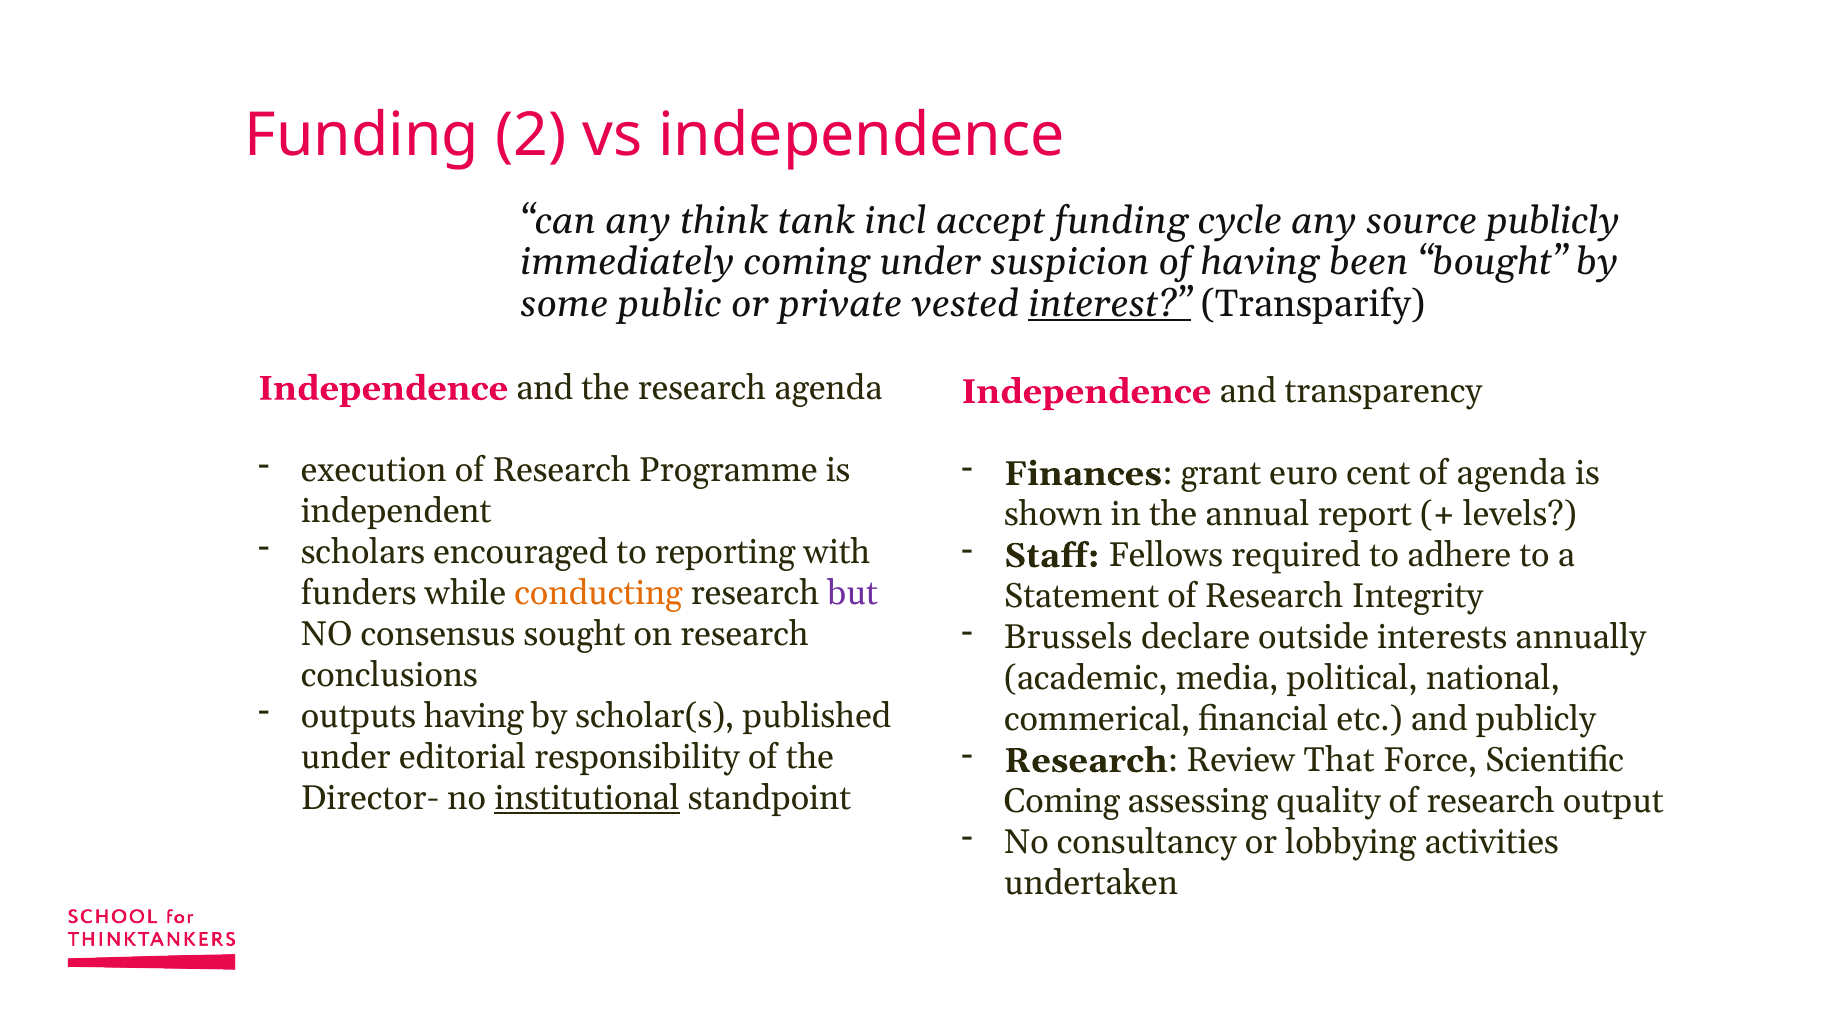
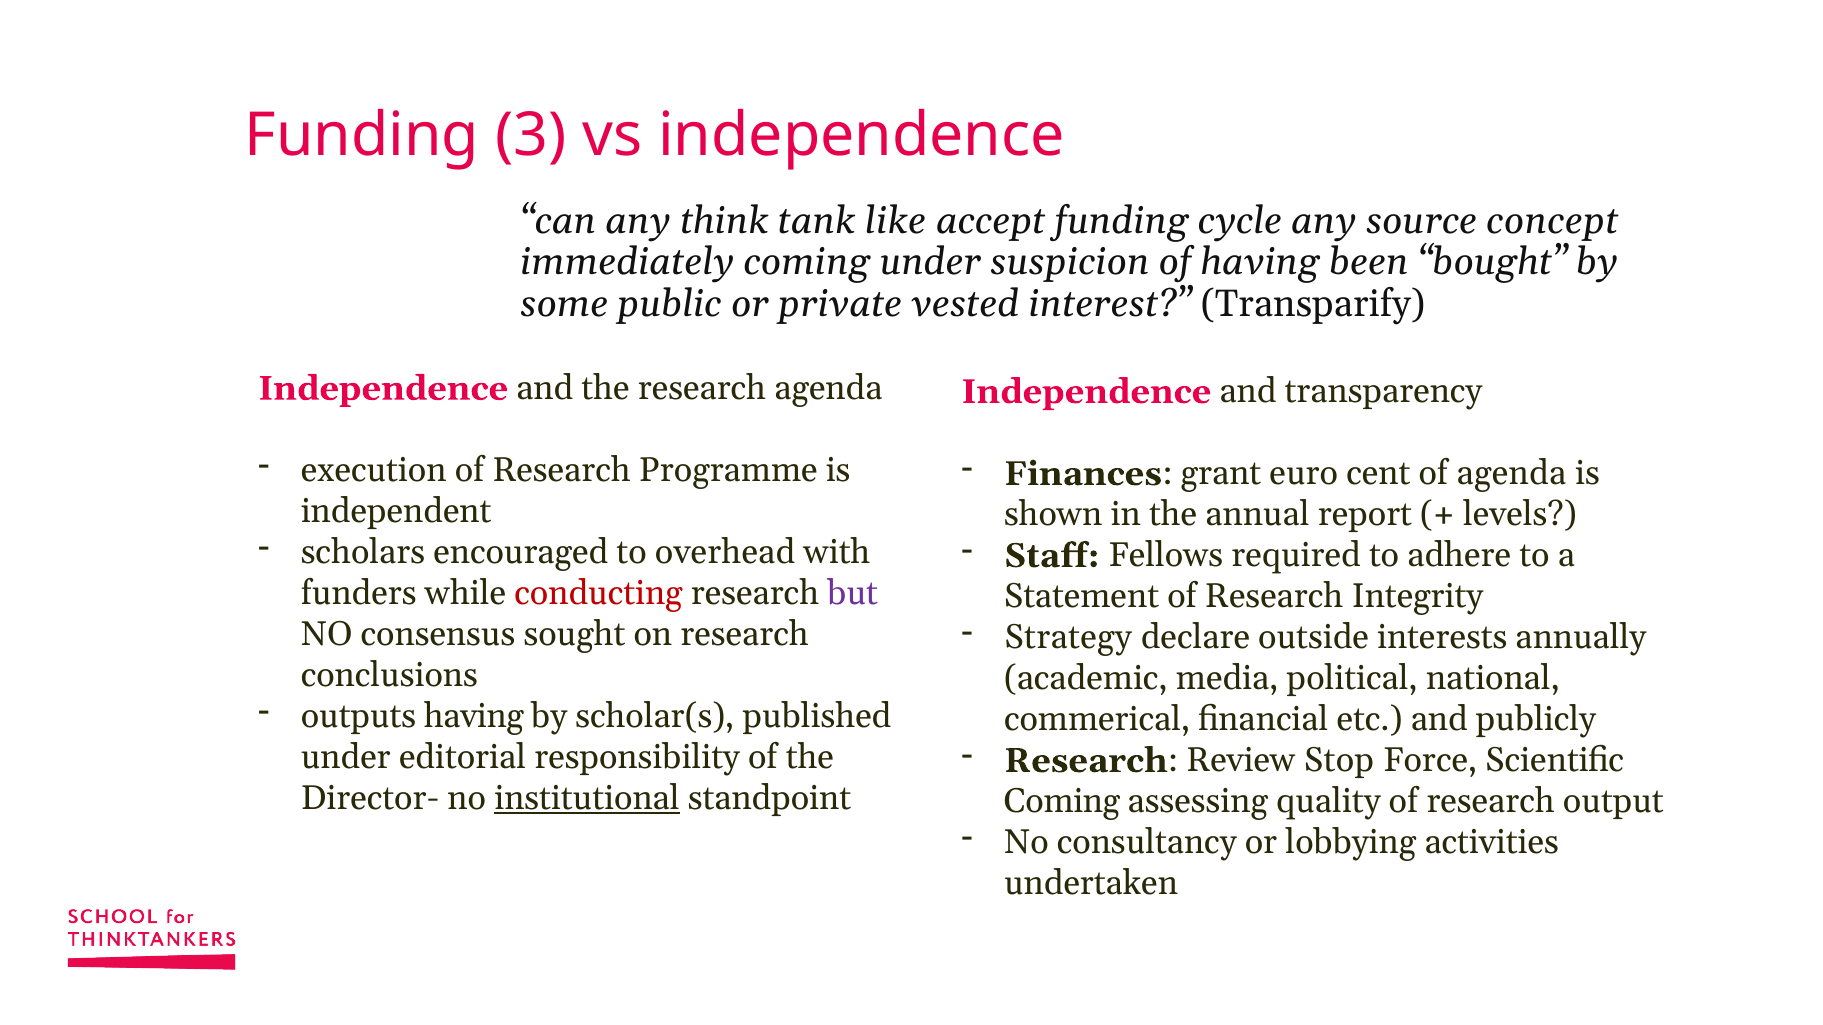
2: 2 -> 3
incl: incl -> like
source publicly: publicly -> concept
interest underline: present -> none
reporting: reporting -> overhead
conducting colour: orange -> red
Brussels: Brussels -> Strategy
That: That -> Stop
